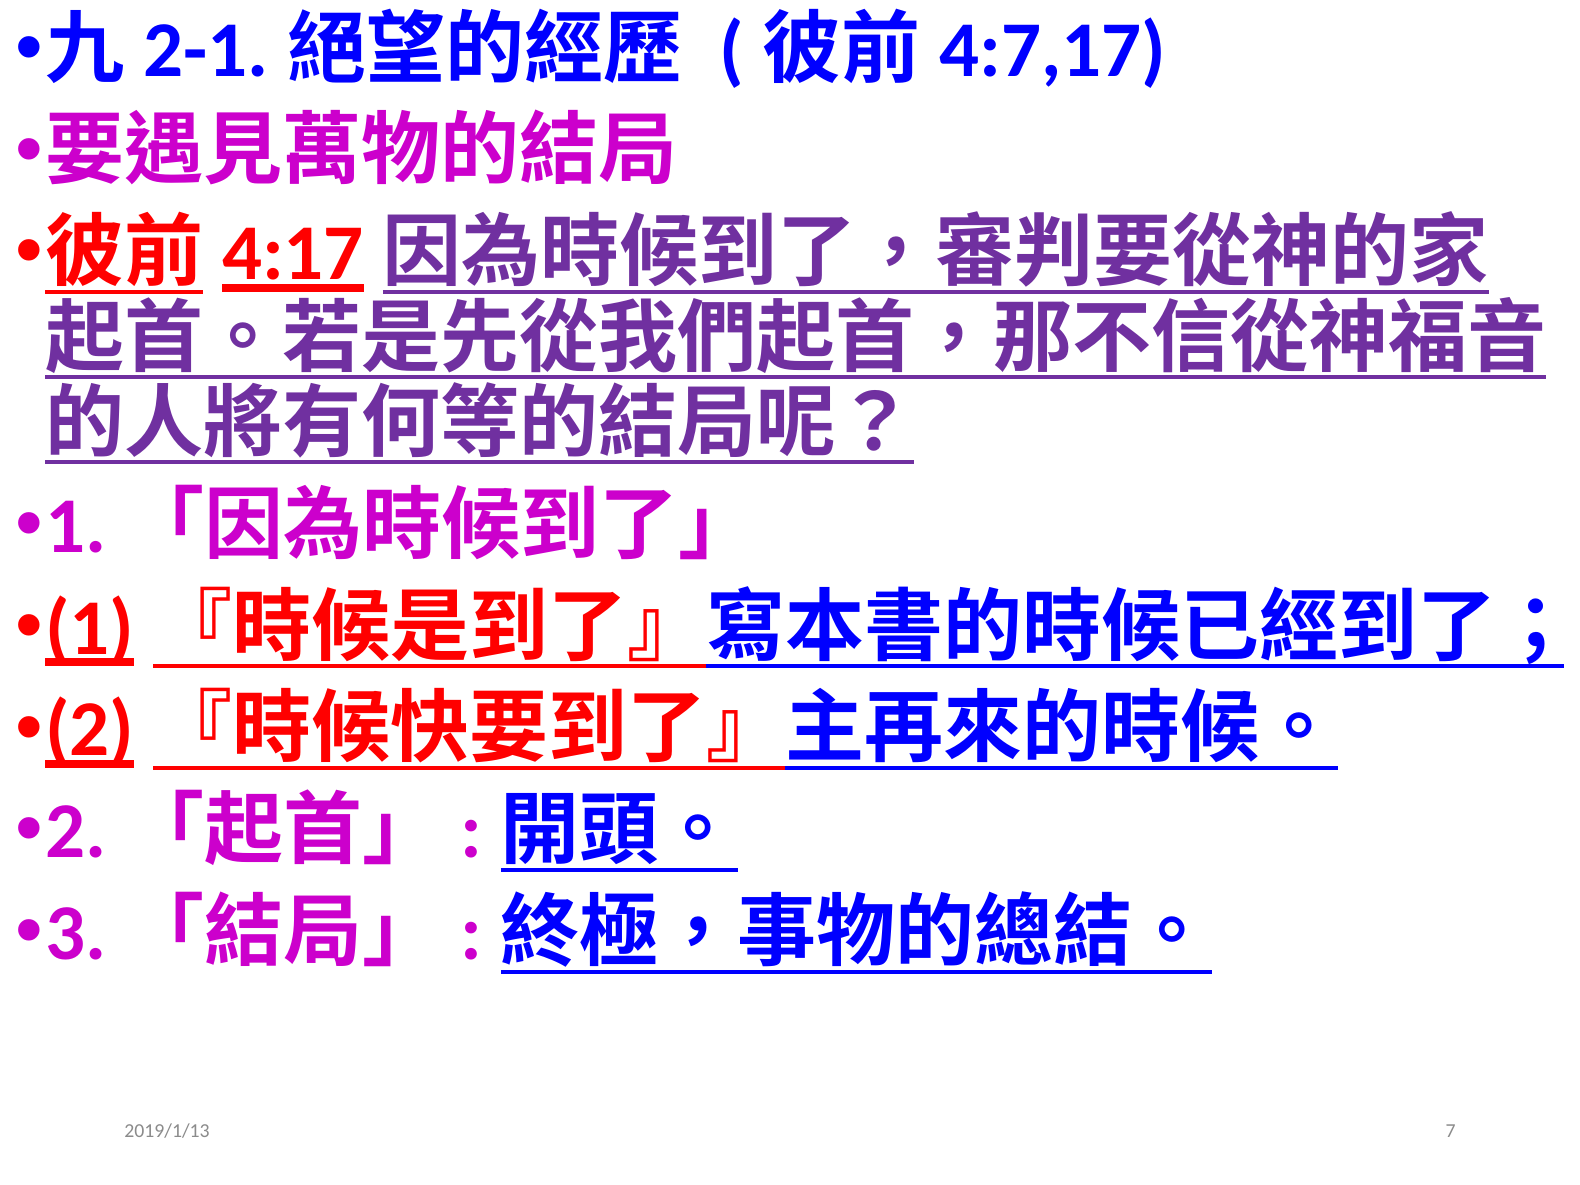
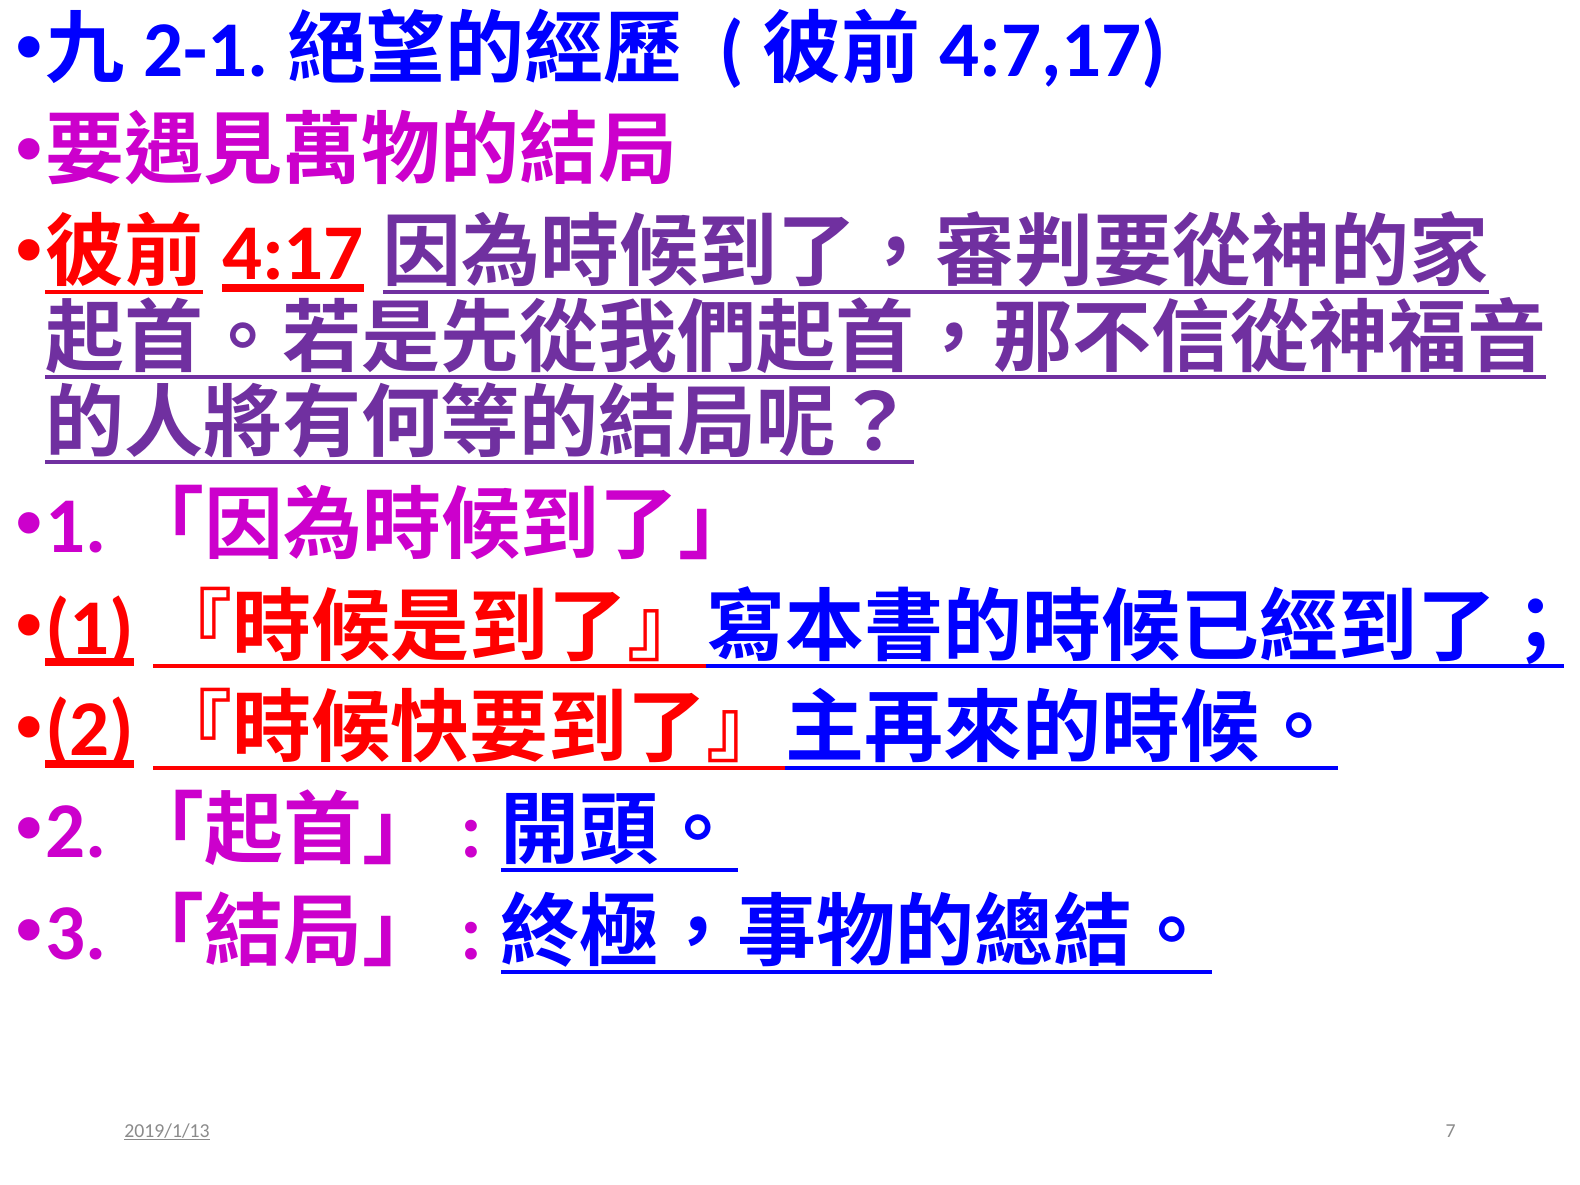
2019/1/13 underline: none -> present
